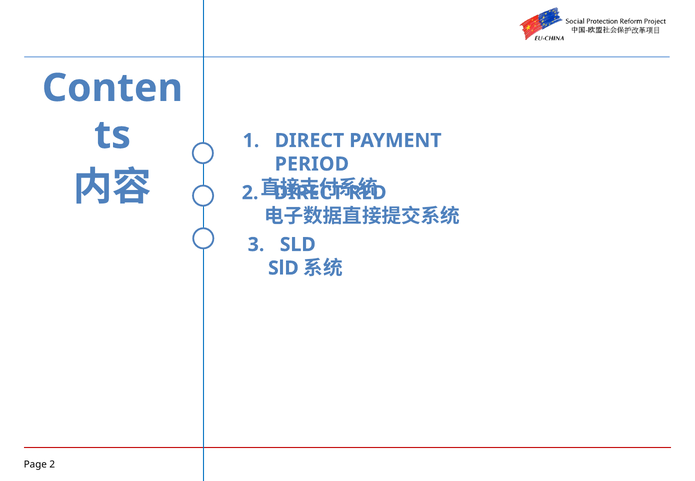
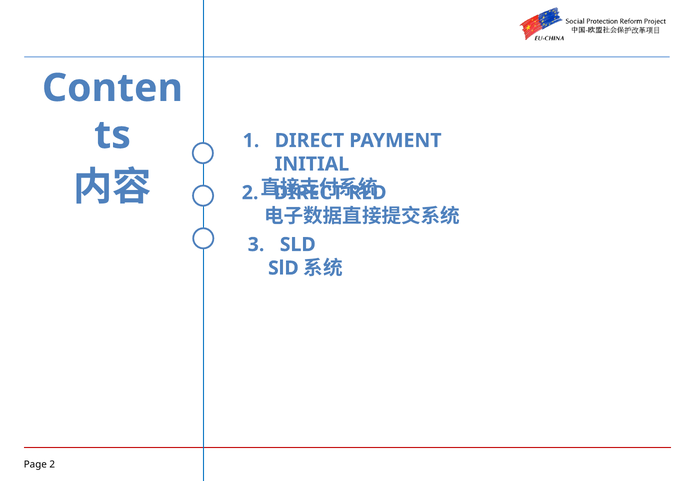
PERIOD: PERIOD -> INITIAL
